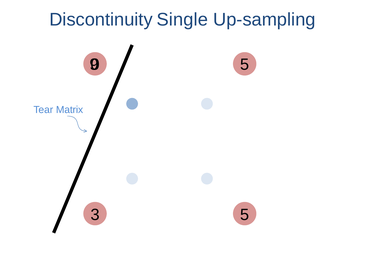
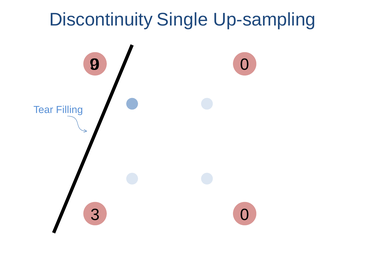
5 at (245, 64): 5 -> 0
Matrix: Matrix -> Filling
5 at (245, 214): 5 -> 0
